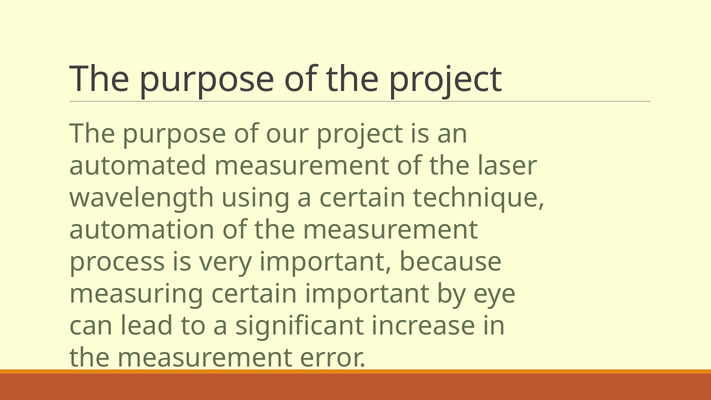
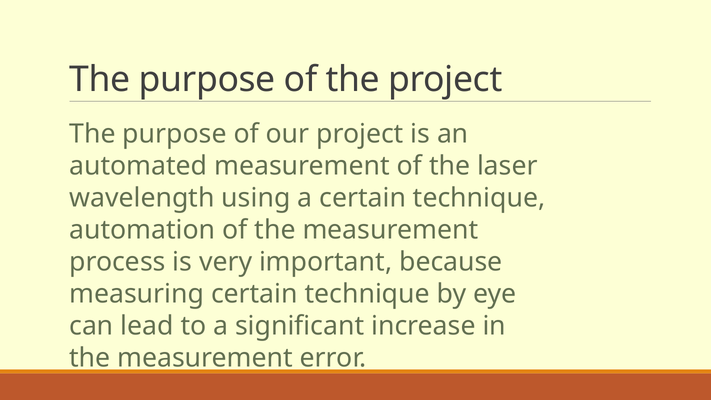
measuring certain important: important -> technique
